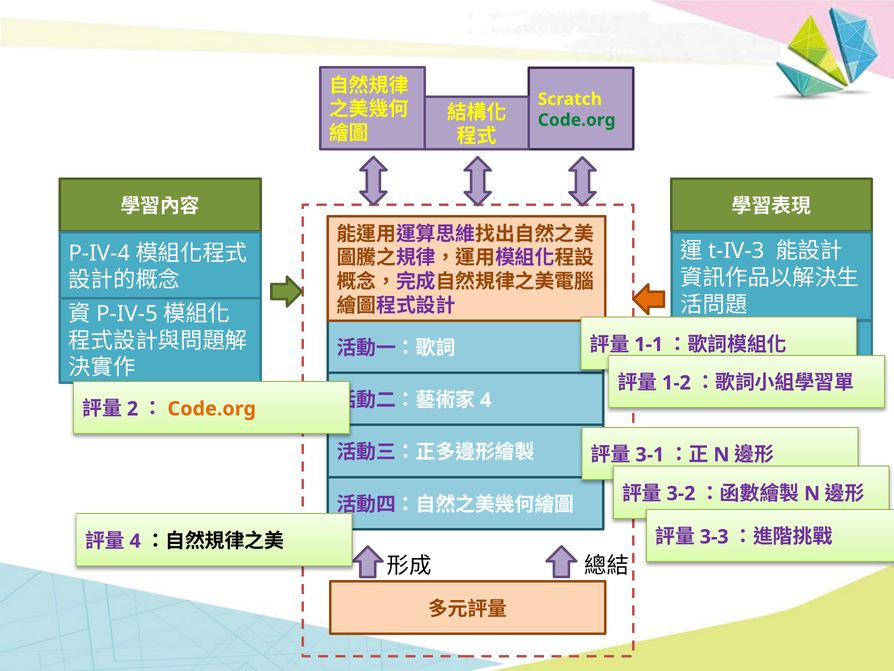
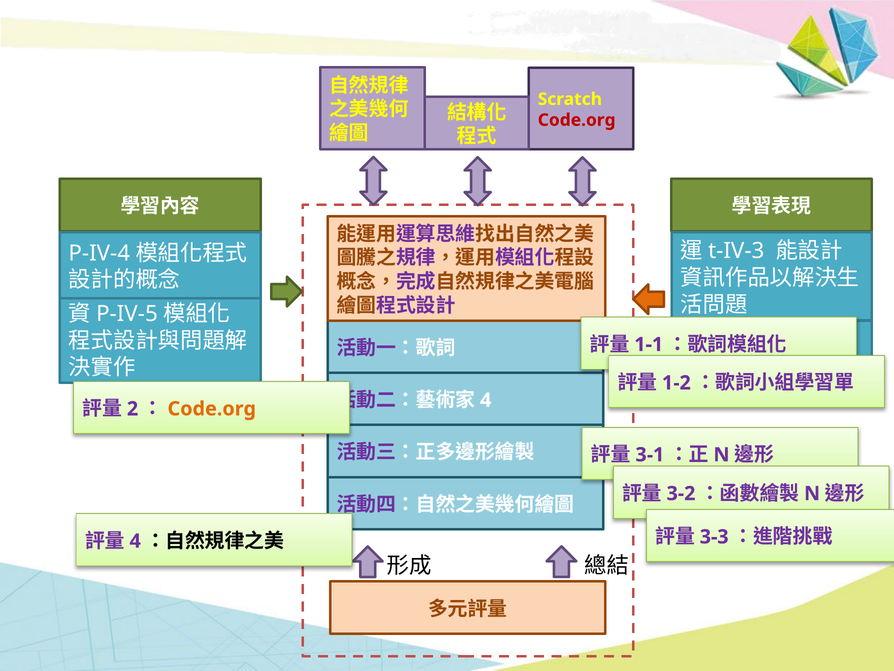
Code.org at (577, 120) colour: green -> red
